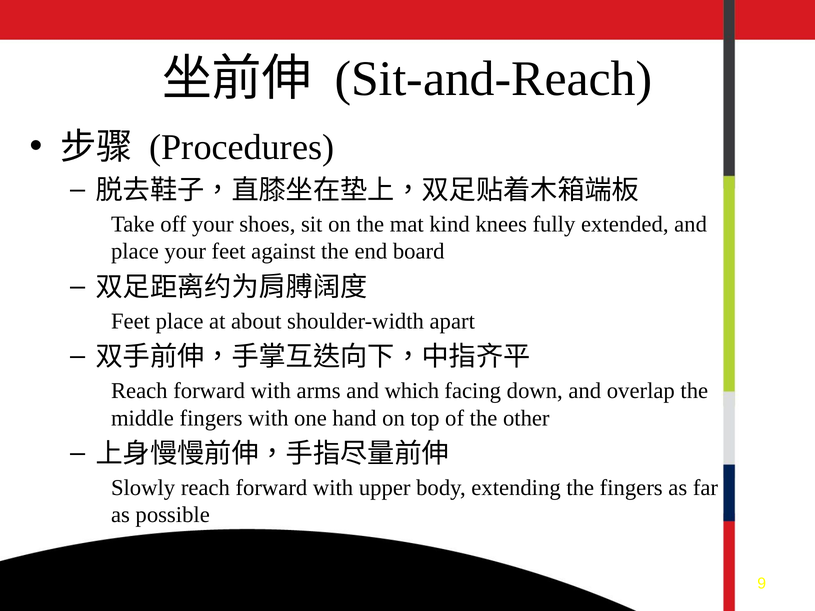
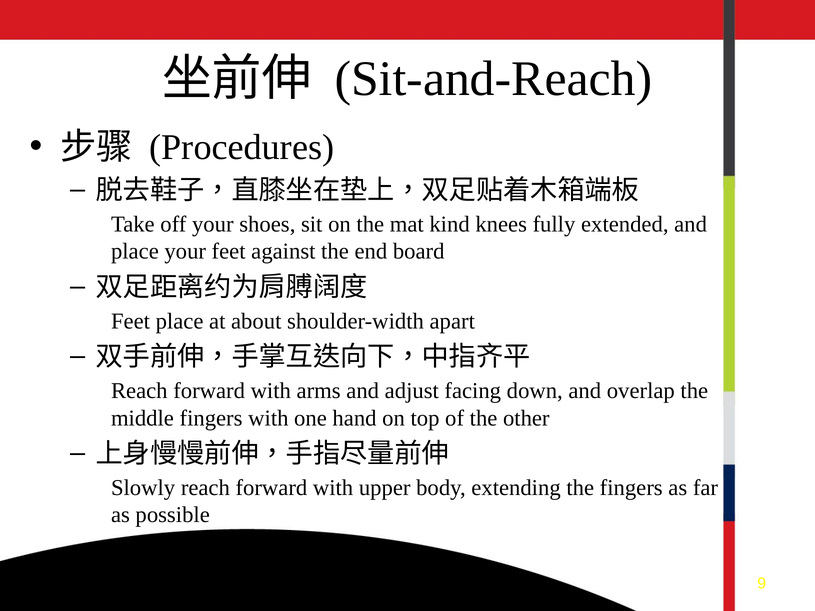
which: which -> adjust
